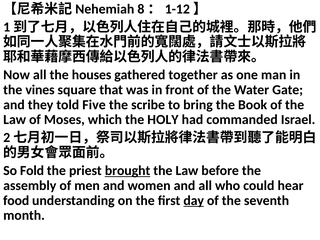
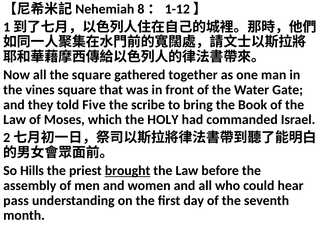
the houses: houses -> square
Fold: Fold -> Hills
food: food -> pass
day underline: present -> none
